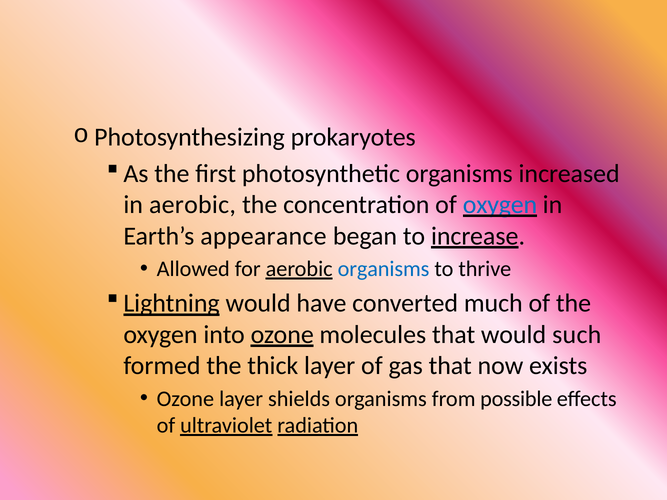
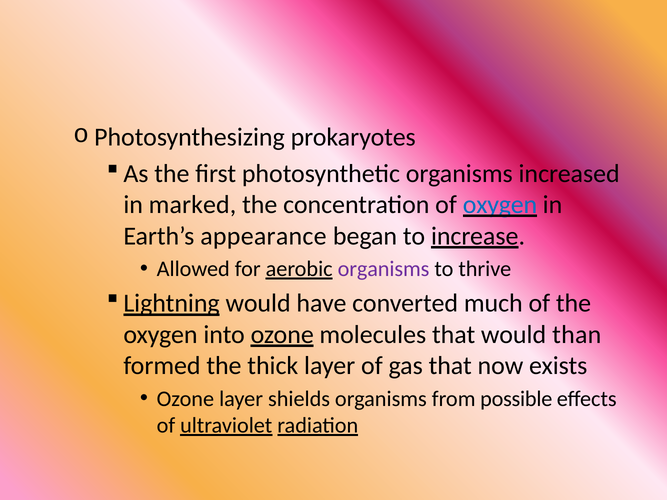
in aerobic: aerobic -> marked
organisms at (384, 269) colour: blue -> purple
such: such -> than
